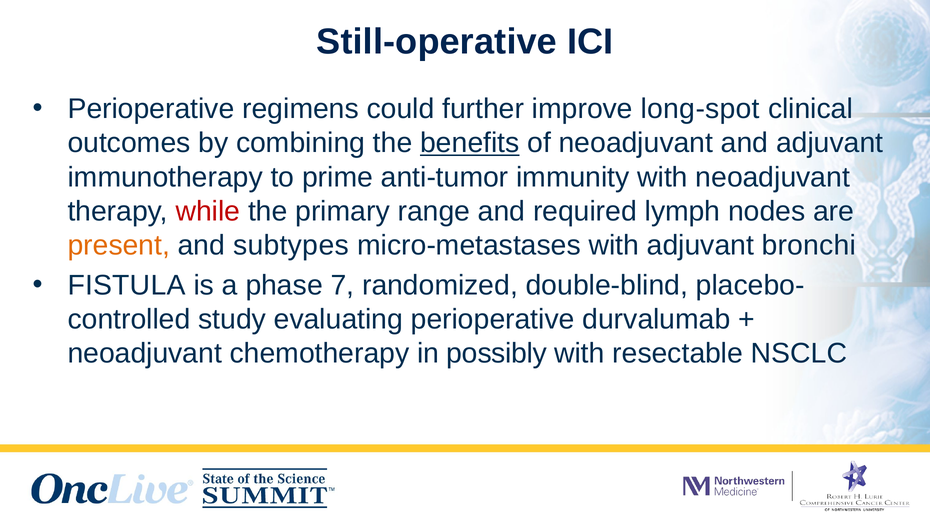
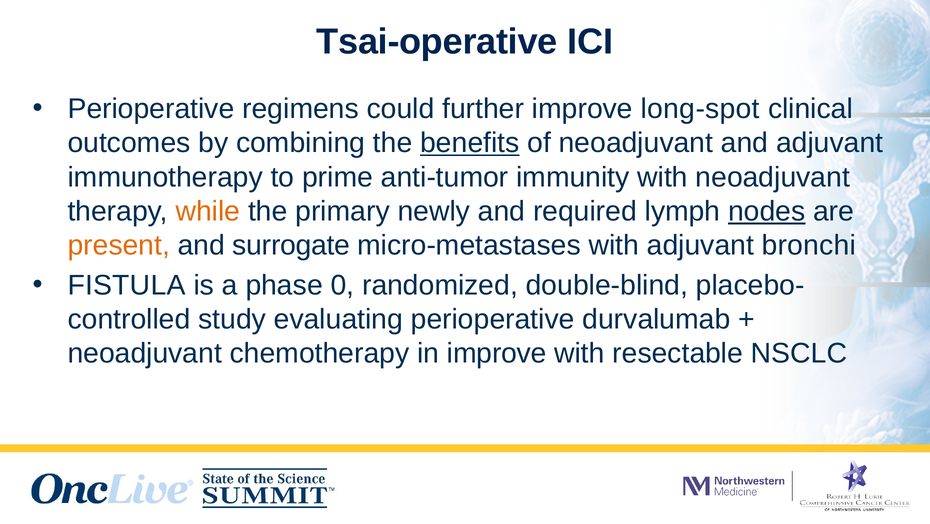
Still-operative: Still-operative -> Tsai-operative
while colour: red -> orange
range: range -> newly
nodes underline: none -> present
subtypes: subtypes -> surrogate
7: 7 -> 0
in possibly: possibly -> improve
